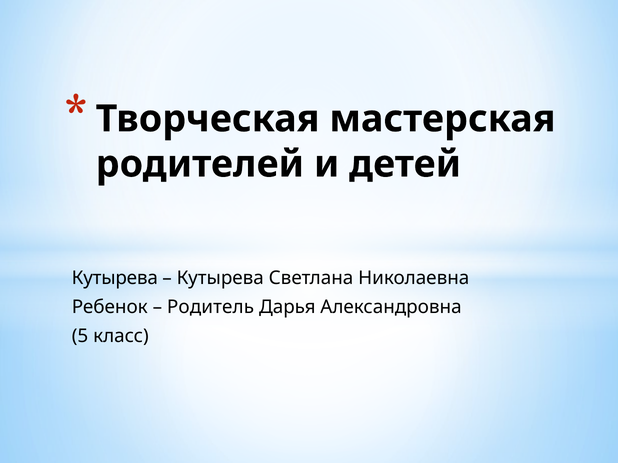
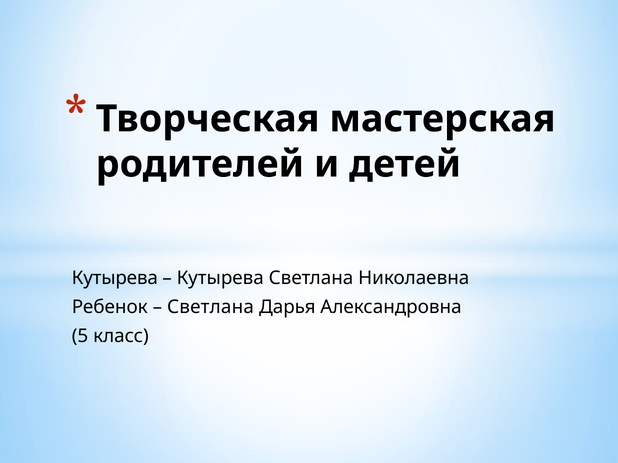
Родитель at (211, 307): Родитель -> Светлана
